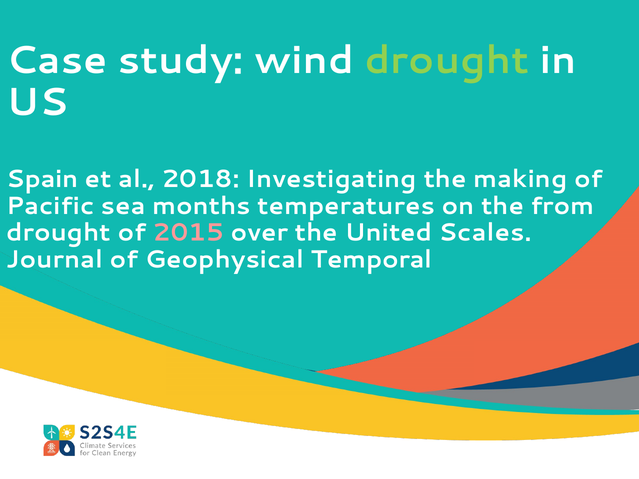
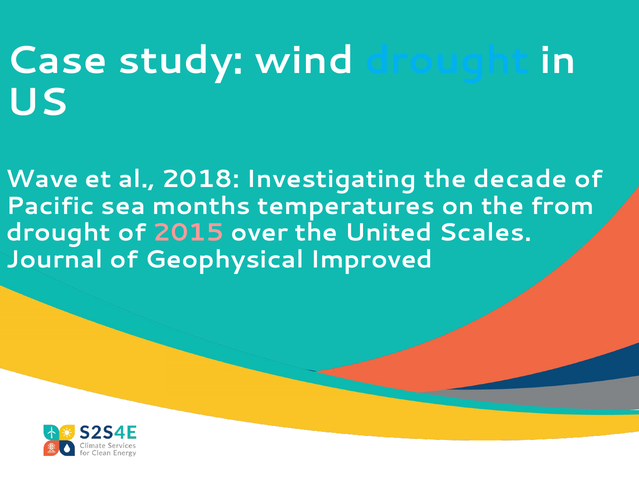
drought at (447, 60) colour: light green -> light blue
Spain: Spain -> Wave
making: making -> decade
Temporal: Temporal -> Improved
